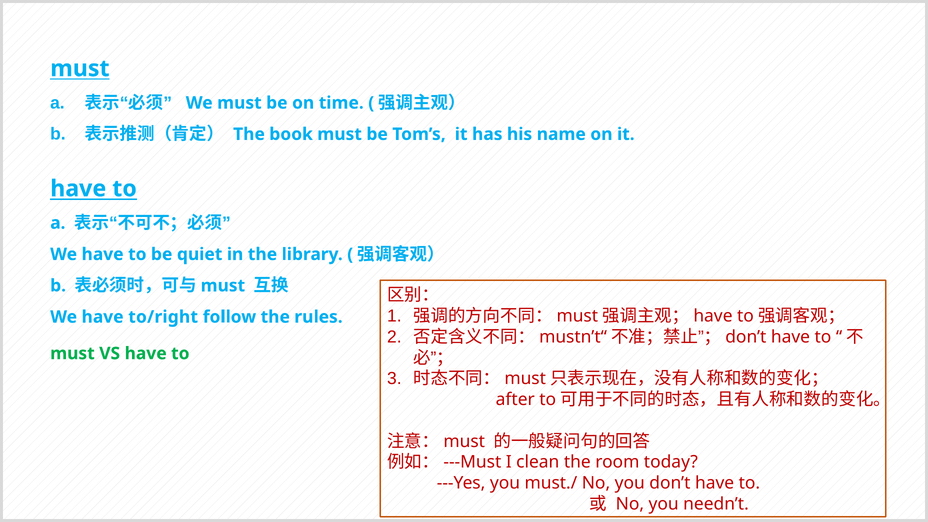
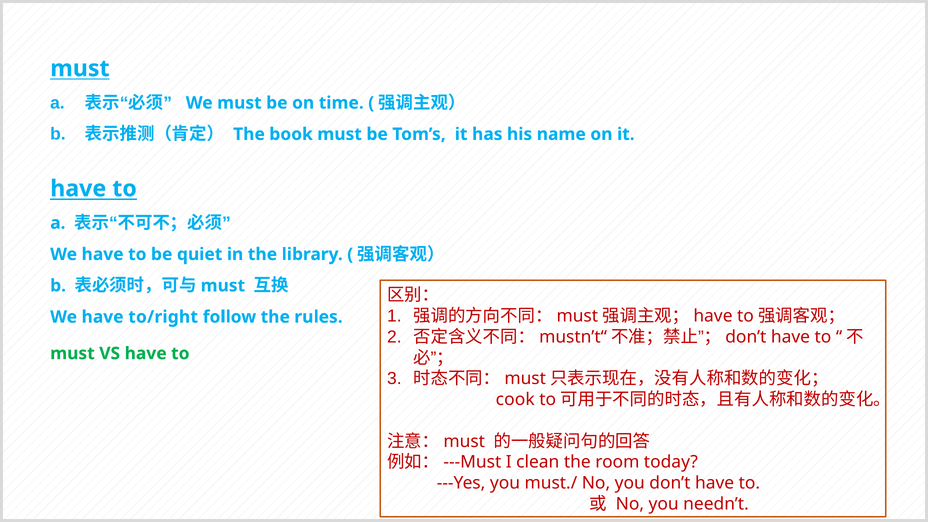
after: after -> cook
